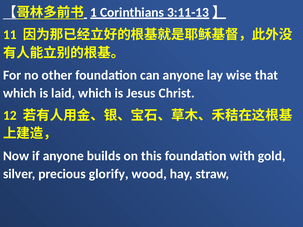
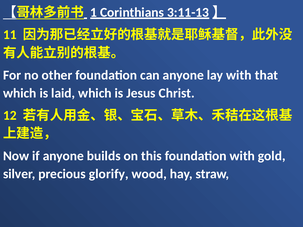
lay wise: wise -> with
